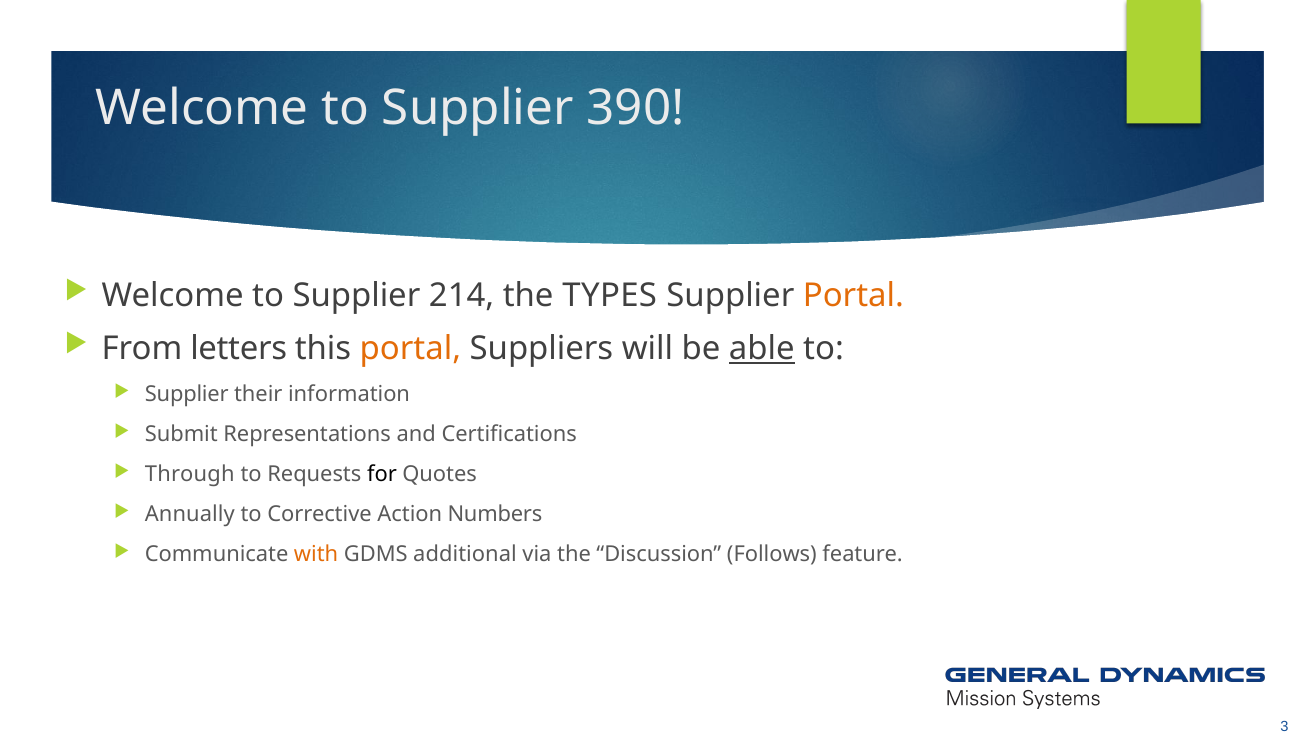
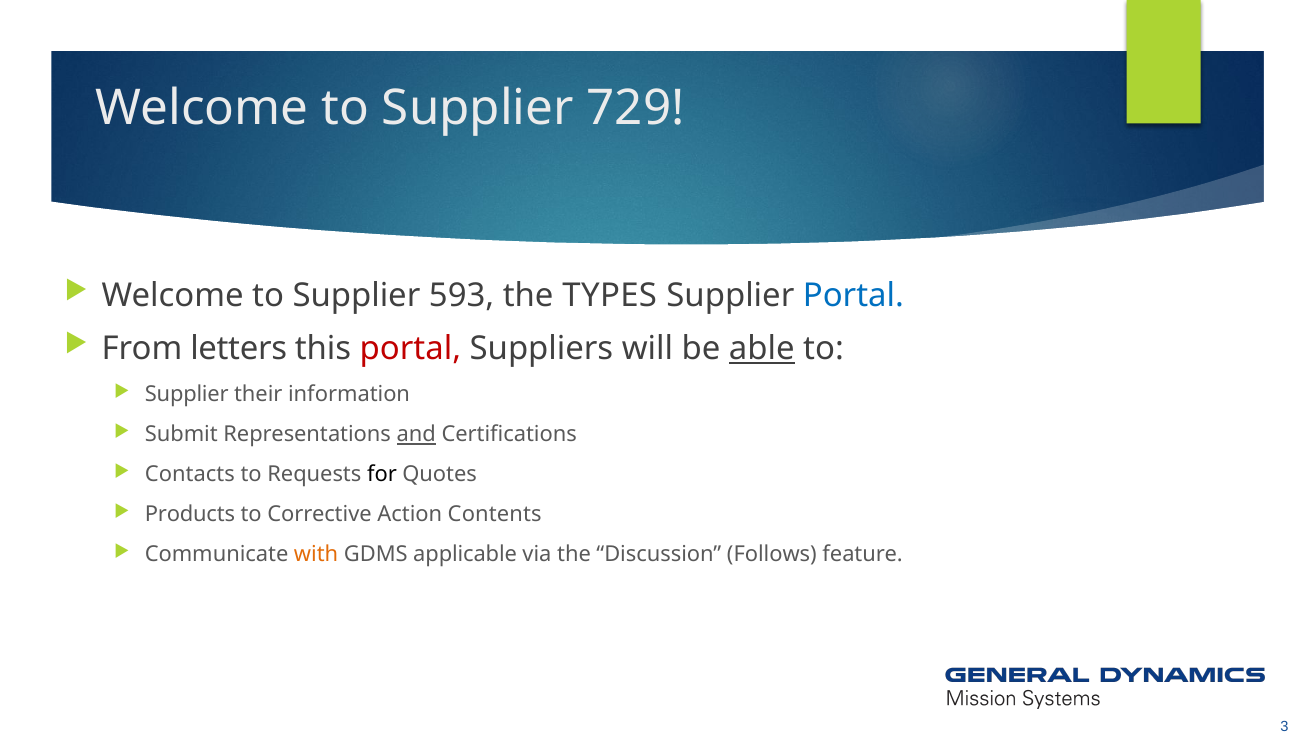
390: 390 -> 729
214: 214 -> 593
Portal at (853, 296) colour: orange -> blue
portal at (410, 349) colour: orange -> red
and underline: none -> present
Through: Through -> Contacts
Annually: Annually -> Products
Numbers: Numbers -> Contents
additional: additional -> applicable
